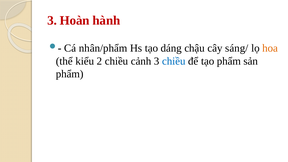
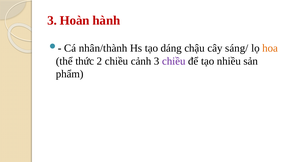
nhân/phẩm: nhân/phẩm -> nhân/thành
kiểu: kiểu -> thức
chiều at (174, 61) colour: blue -> purple
tạo phẩm: phẩm -> nhiều
